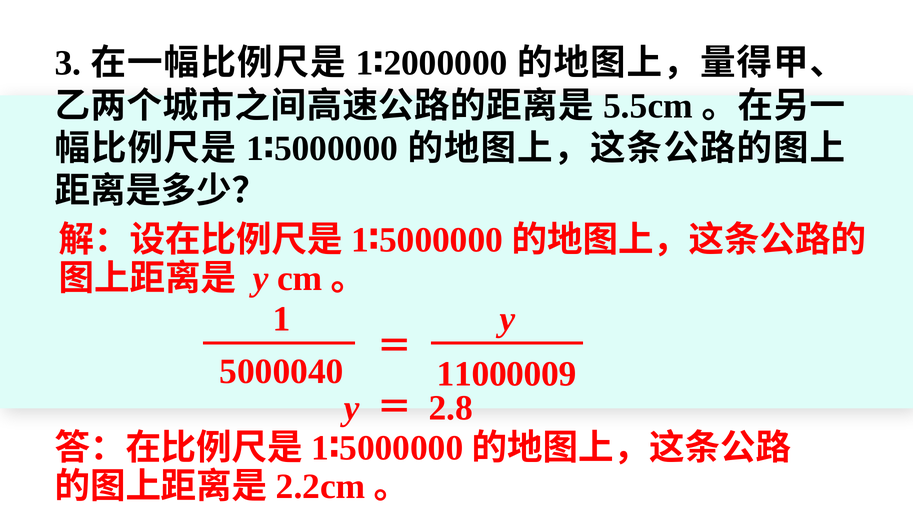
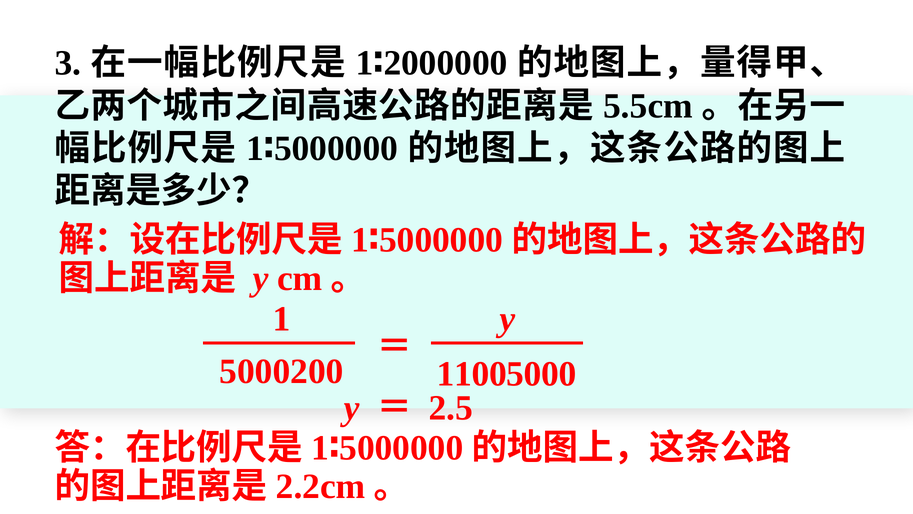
5000040: 5000040 -> 5000200
11000009: 11000009 -> 11005000
2.8: 2.8 -> 2.5
